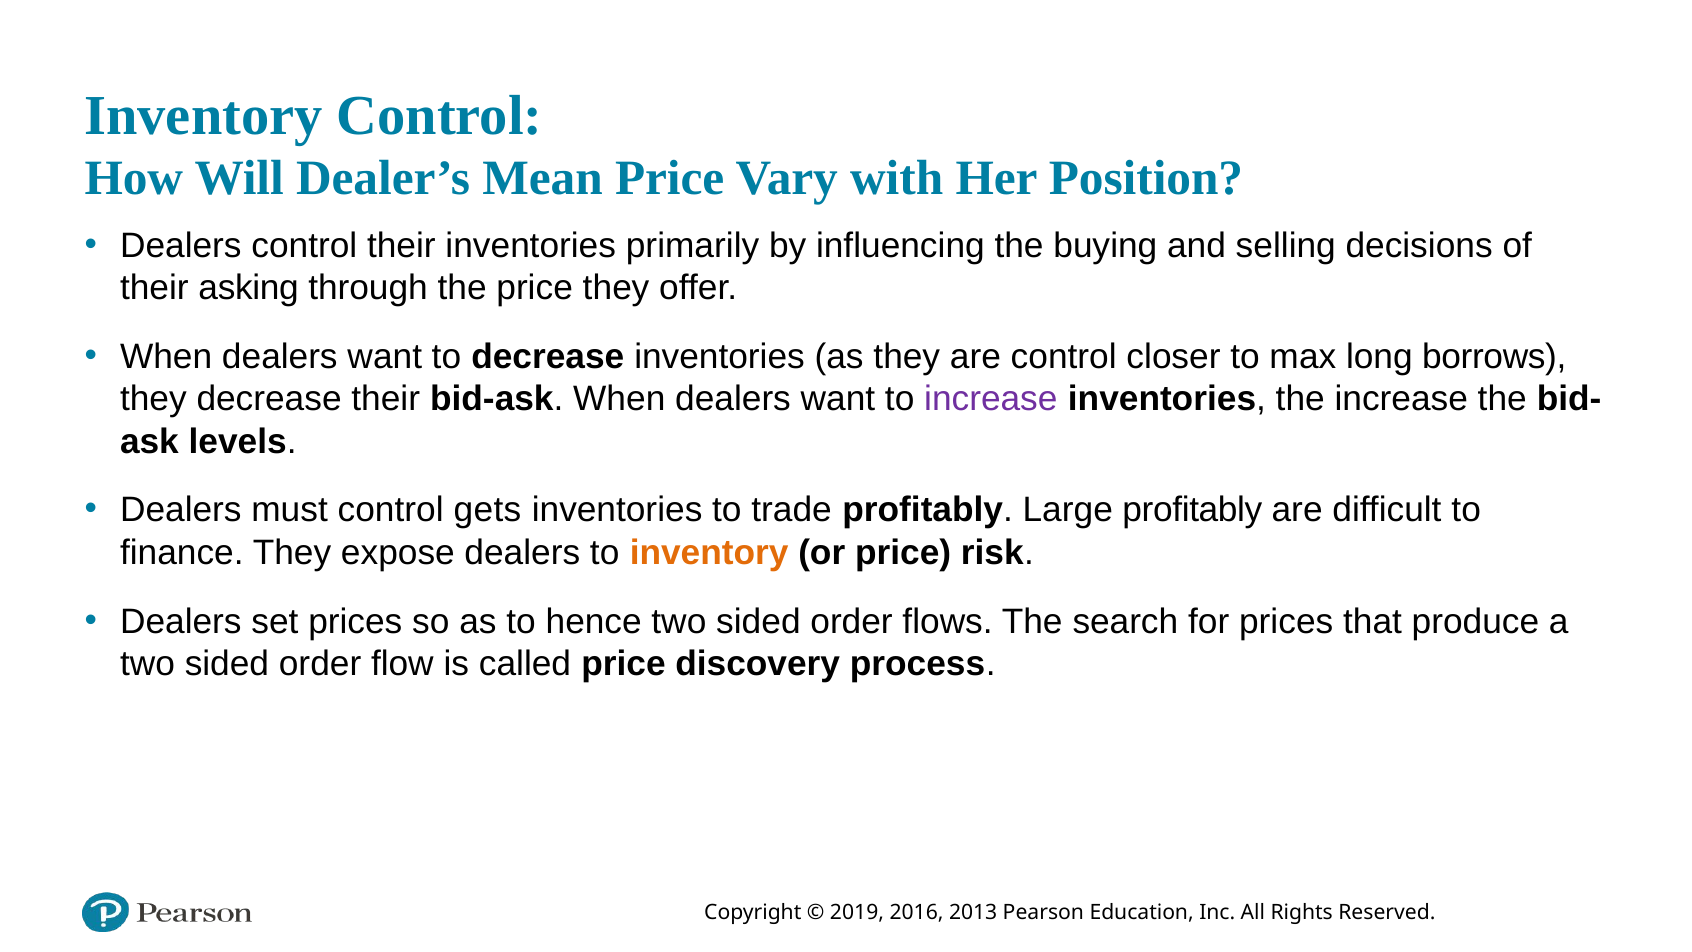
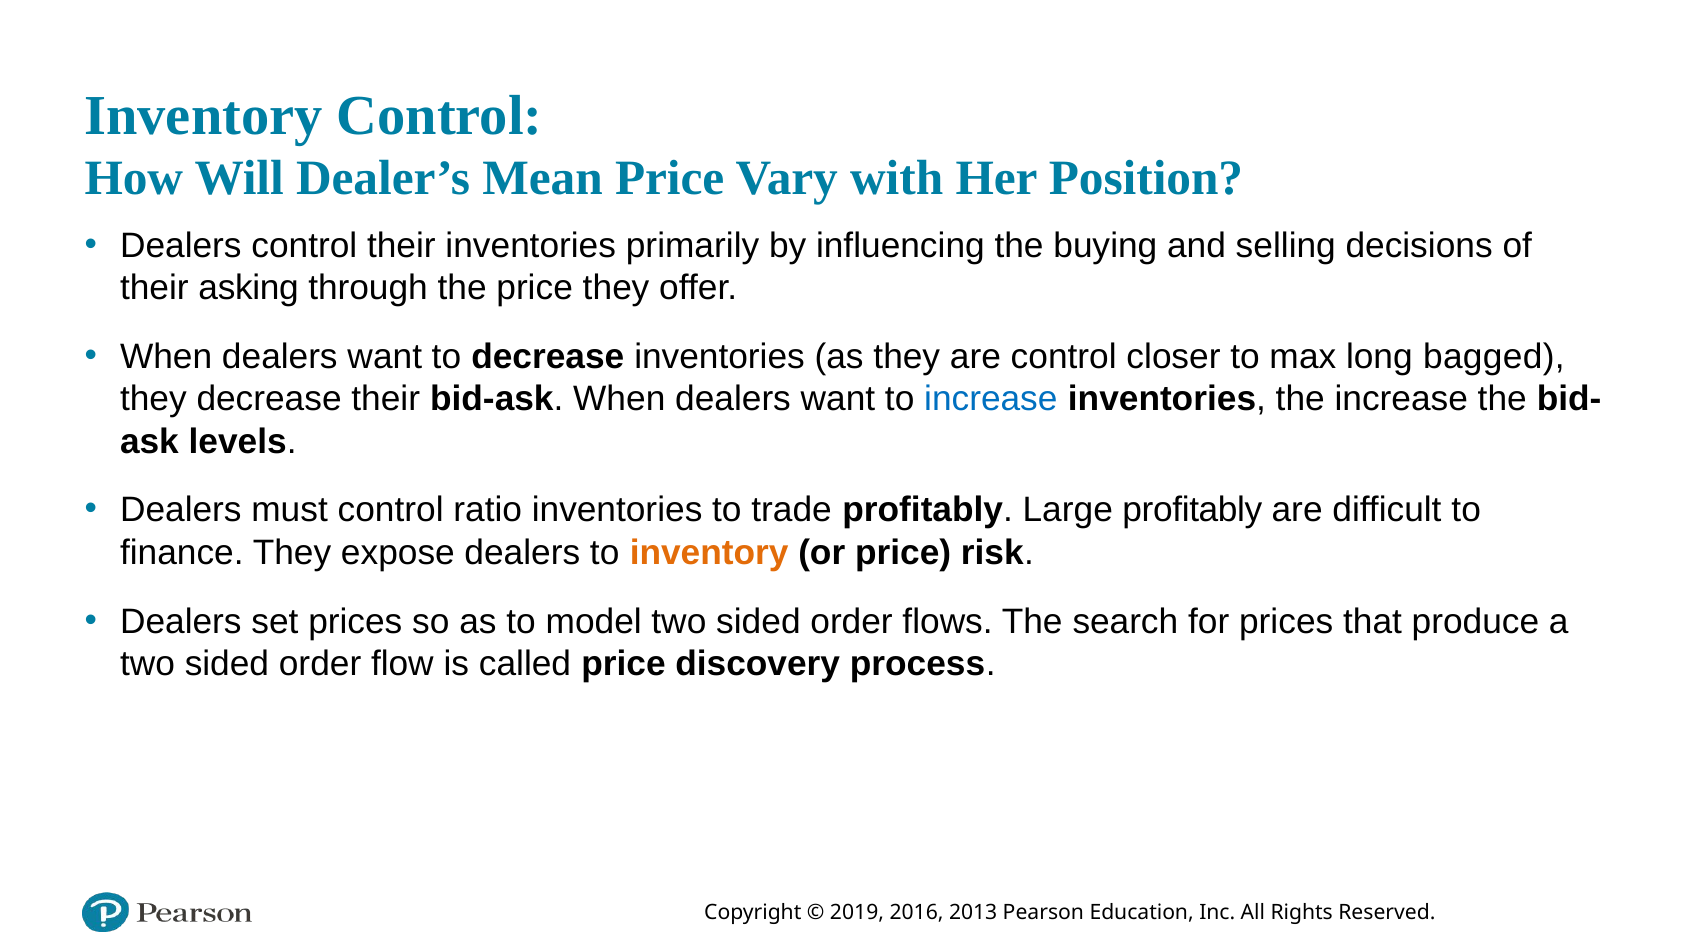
borrows: borrows -> bagged
increase at (991, 399) colour: purple -> blue
gets: gets -> ratio
hence: hence -> model
